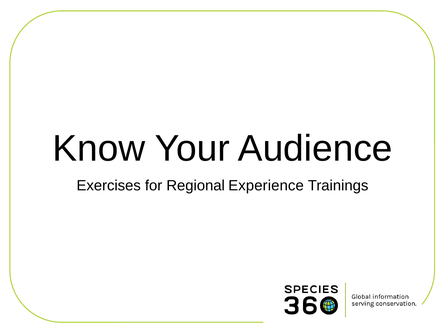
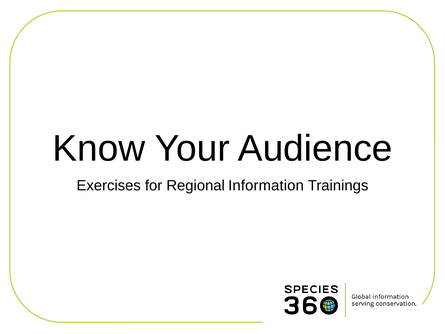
Experience: Experience -> Information
